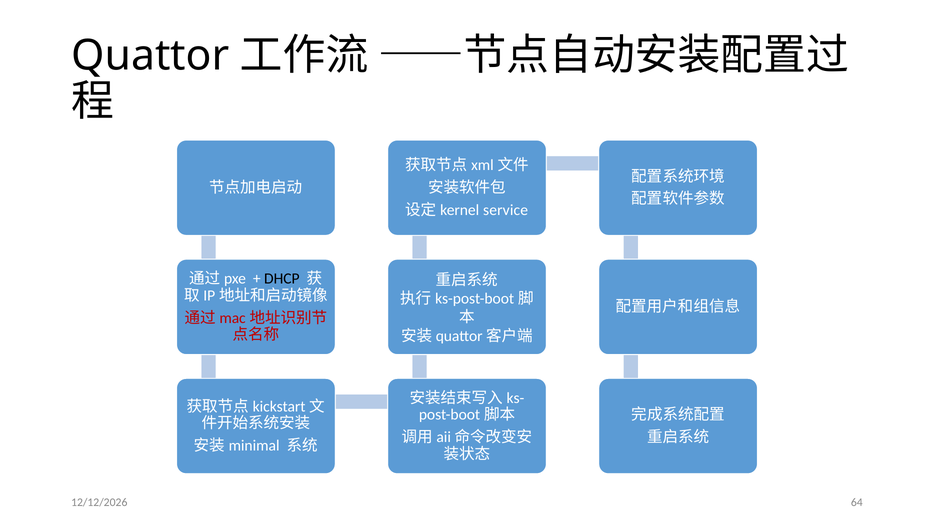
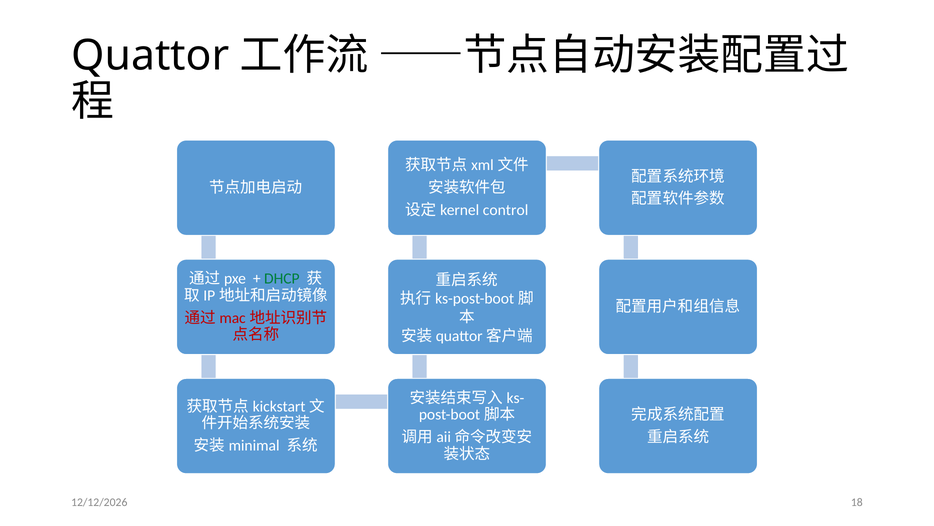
service: service -> control
DHCP colour: black -> green
64: 64 -> 18
